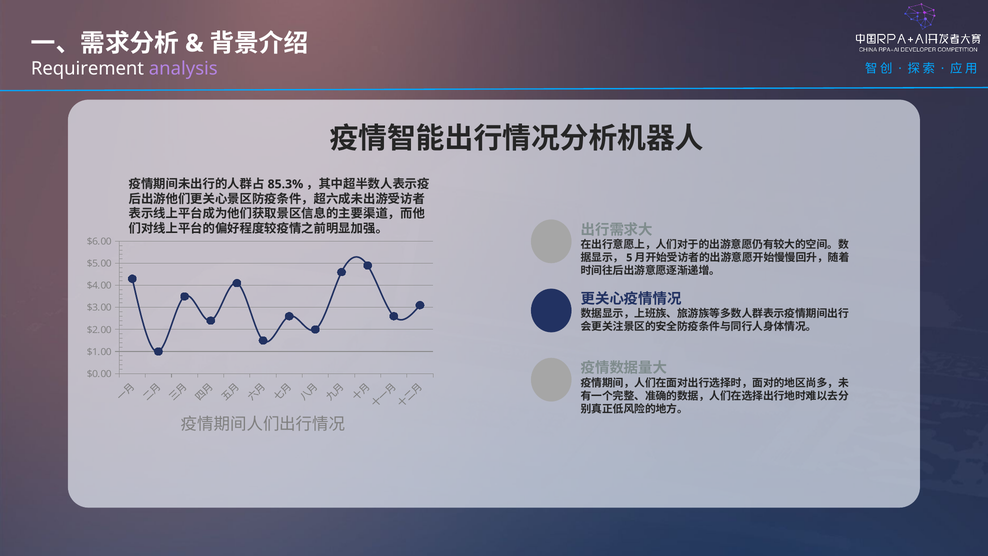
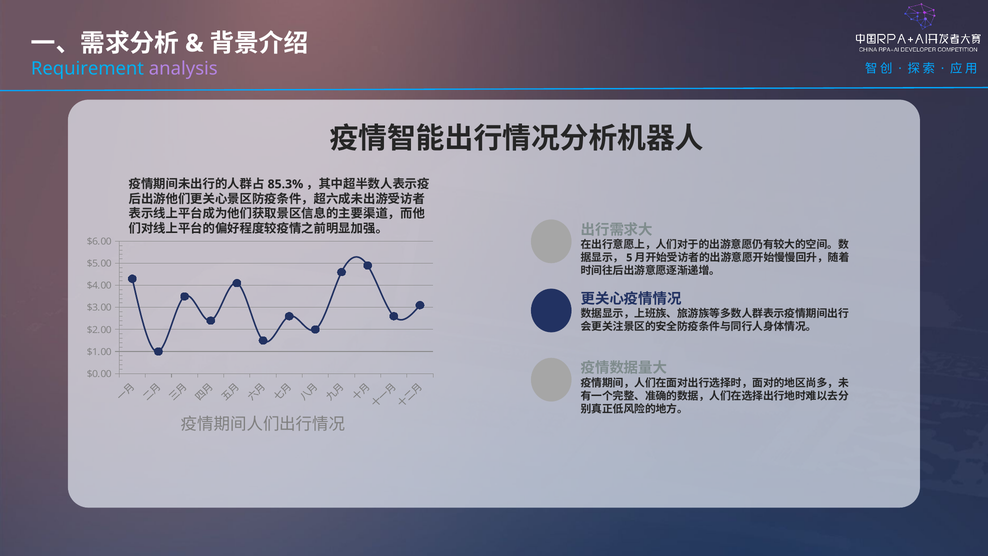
Requirement colour: white -> light blue
